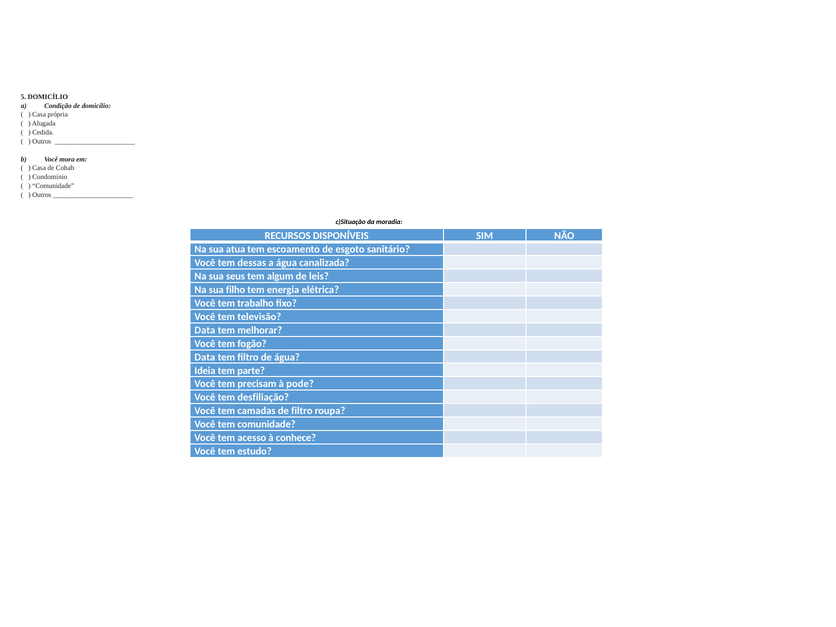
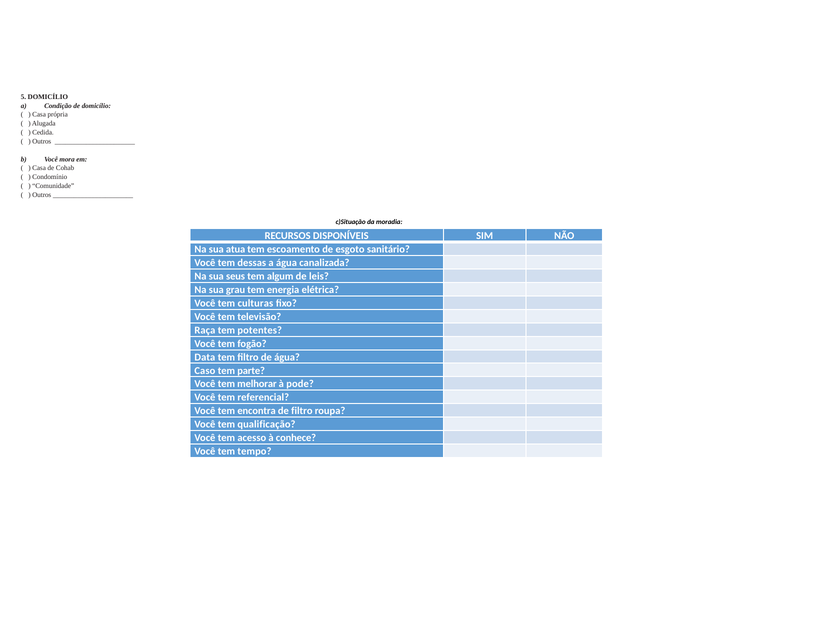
filho: filho -> grau
trabalho: trabalho -> culturas
Data at (205, 330): Data -> Raça
melhorar: melhorar -> potentes
Ideia: Ideia -> Caso
precisam: precisam -> melhorar
desfiliação: desfiliação -> referencial
camadas: camadas -> encontra
tem comunidade: comunidade -> qualificação
estudo: estudo -> tempo
